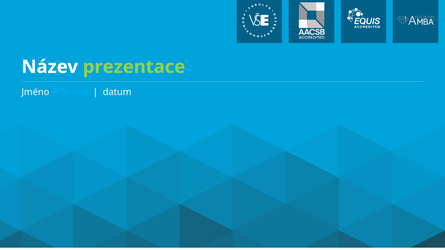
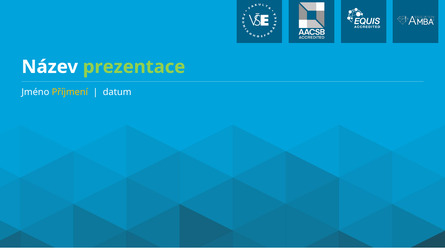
Příjmení colour: light blue -> yellow
